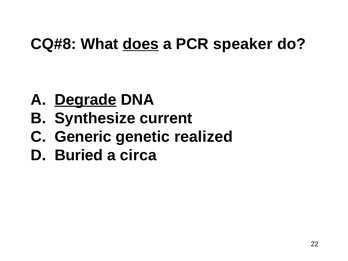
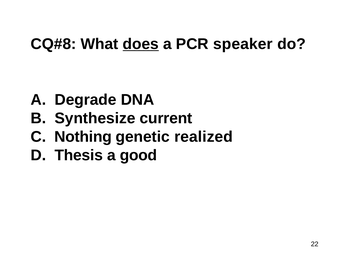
Degrade underline: present -> none
Generic: Generic -> Nothing
Buried: Buried -> Thesis
circa: circa -> good
